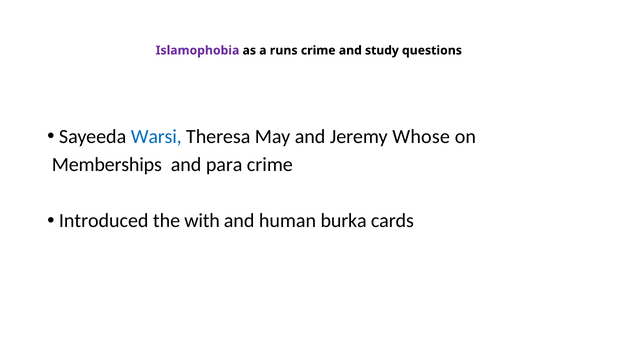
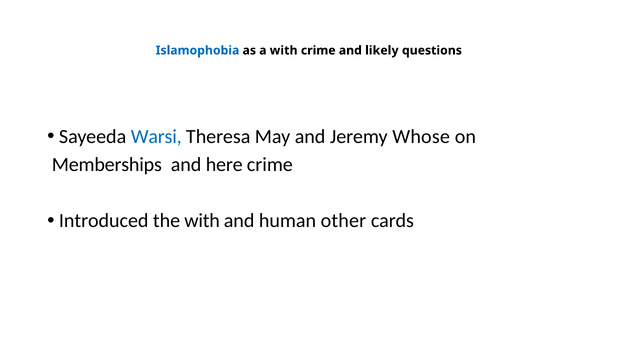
Islamophobia colour: purple -> blue
a runs: runs -> with
study: study -> likely
para: para -> here
burka: burka -> other
